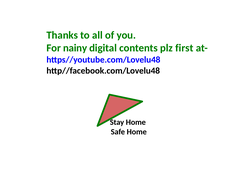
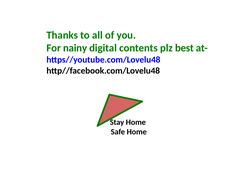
first: first -> best
